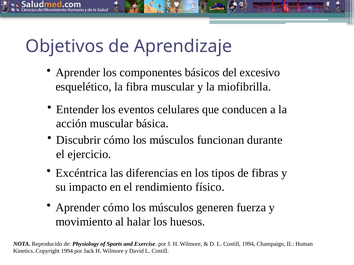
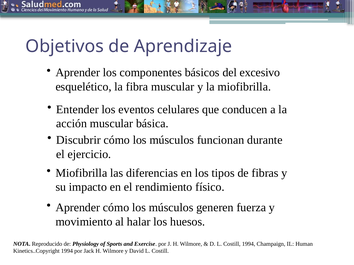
Excéntrica at (81, 173): Excéntrica -> Miofibrilla
